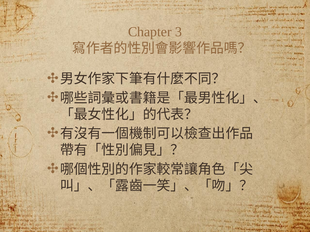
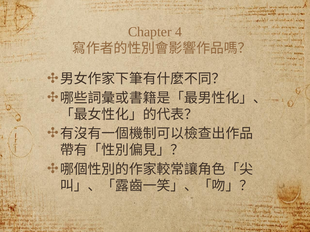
3: 3 -> 4
